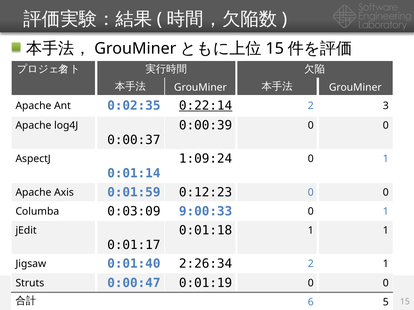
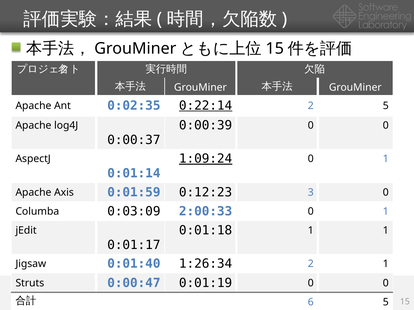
2 3: 3 -> 5
1:09:24 underline: none -> present
0:12:23 0: 0 -> 3
9:00:33: 9:00:33 -> 2:00:33
2:26:34: 2:26:34 -> 1:26:34
